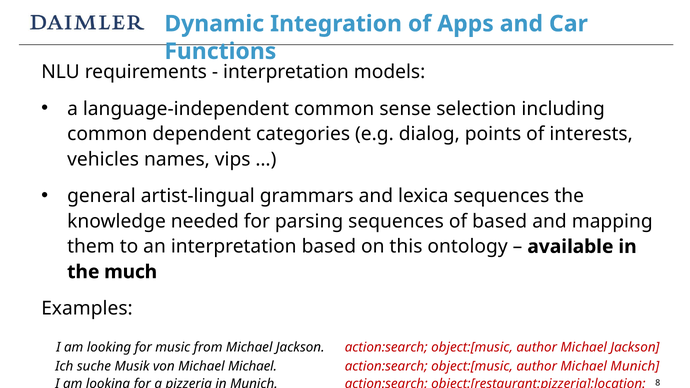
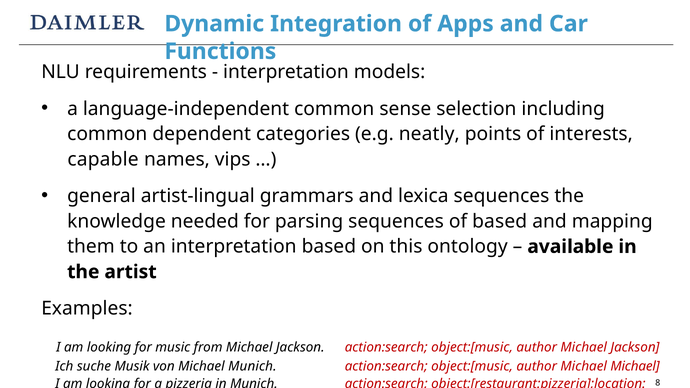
dialog: dialog -> neatly
vehicles: vehicles -> capable
much: much -> artist
Michael Michael: Michael -> Munich
Michael Munich: Munich -> Michael
